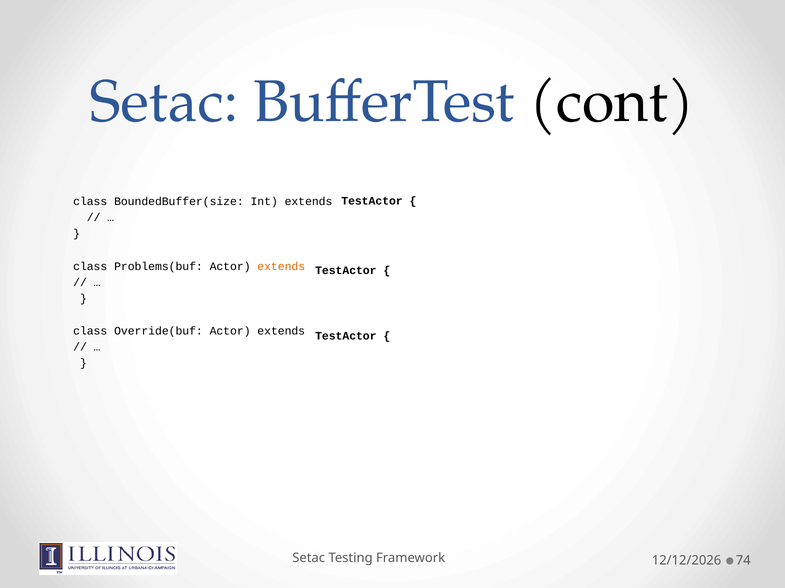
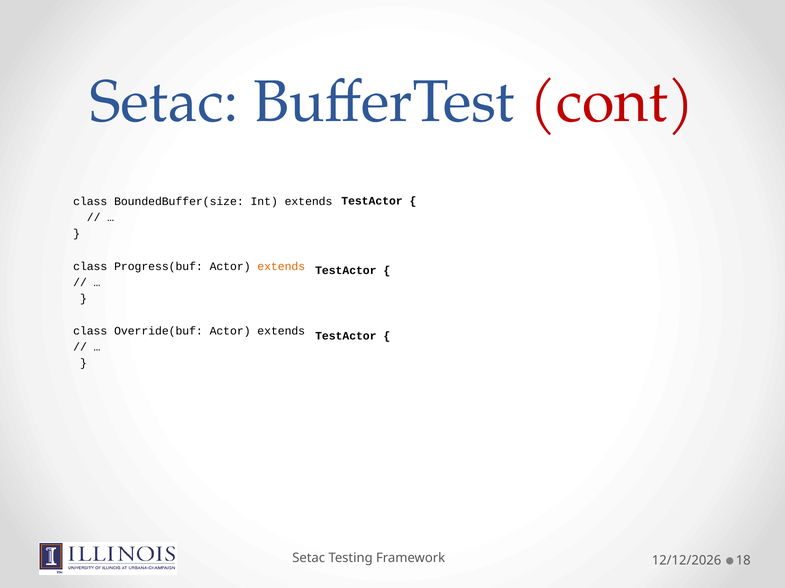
cont colour: black -> red
Problems(buf: Problems(buf -> Progress(buf
74: 74 -> 18
